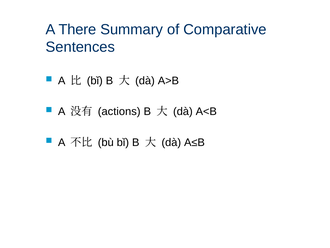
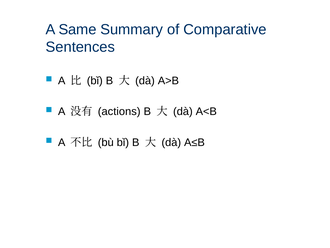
There: There -> Same
